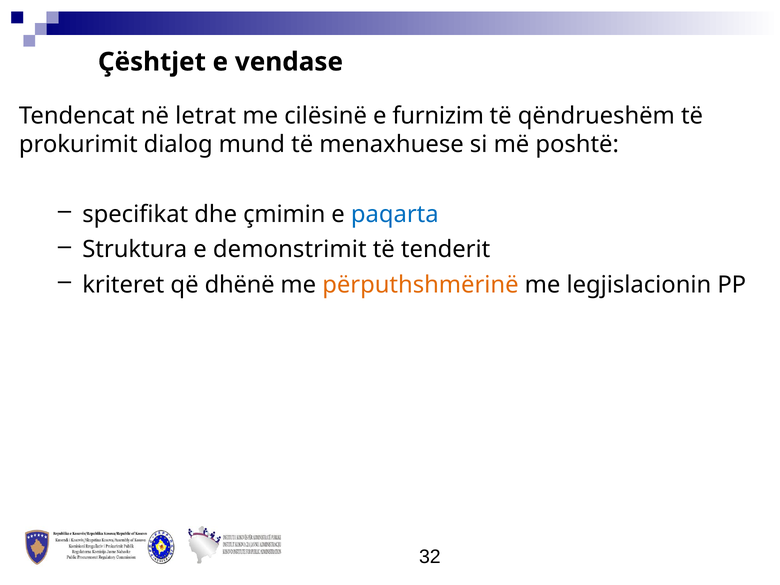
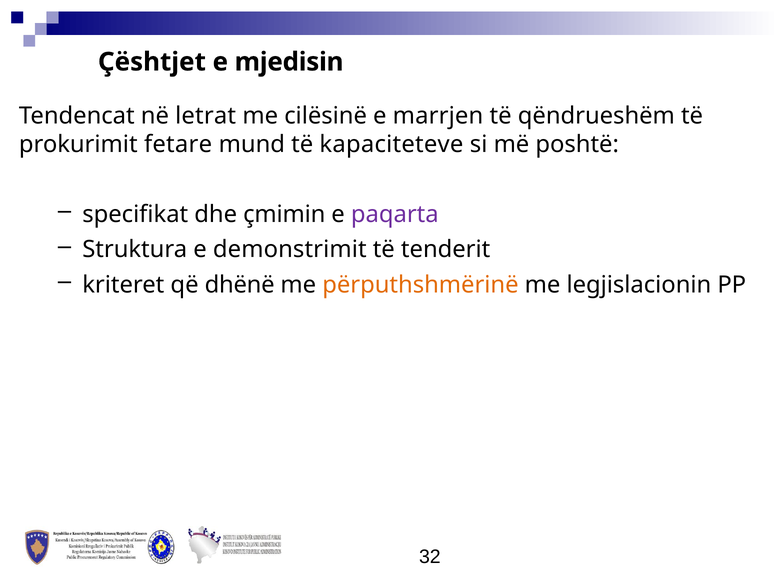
vendase: vendase -> mjedisin
furnizim: furnizim -> marrjen
dialog: dialog -> fetare
menaxhuese: menaxhuese -> kapaciteteve
paqarta colour: blue -> purple
